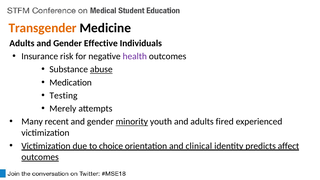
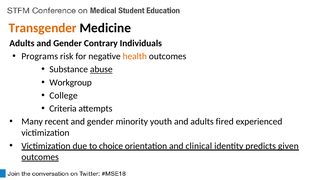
Effective: Effective -> Contrary
Insurance: Insurance -> Programs
health colour: purple -> orange
Medication: Medication -> Workgroup
Testing: Testing -> College
Merely: Merely -> Criteria
minority underline: present -> none
affect: affect -> given
